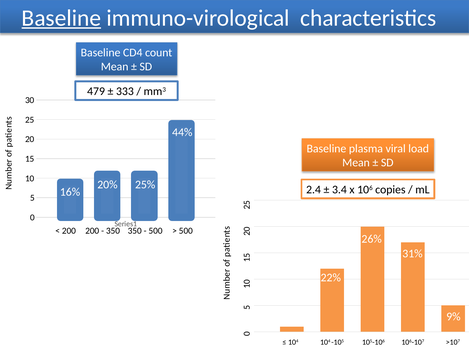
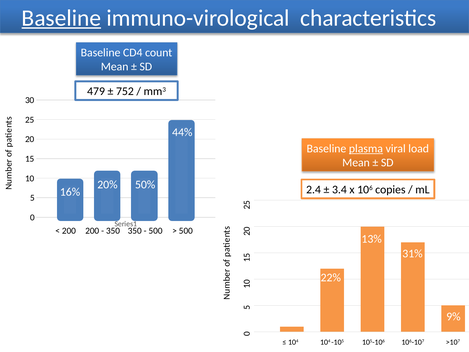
333: 333 -> 752
plasma underline: none -> present
25%: 25% -> 50%
26%: 26% -> 13%
